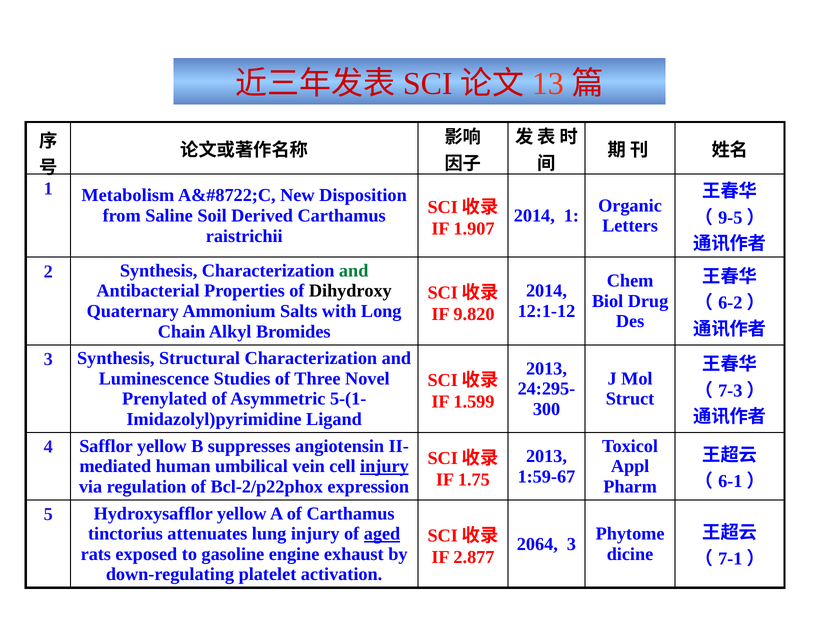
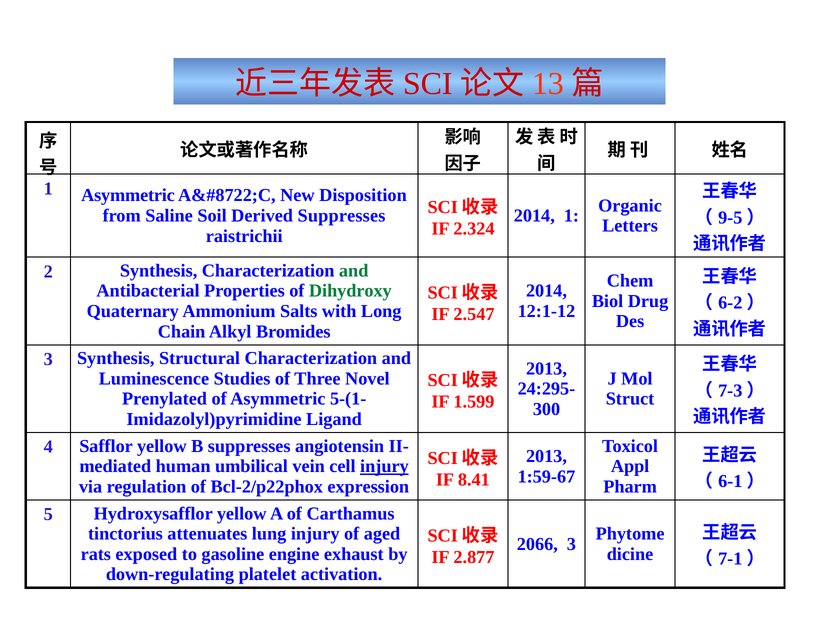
1 Metabolism: Metabolism -> Asymmetric
Derived Carthamus: Carthamus -> Suppresses
1.907: 1.907 -> 2.324
Dihydroxy colour: black -> green
9.820: 9.820 -> 2.547
1.75: 1.75 -> 8.41
aged underline: present -> none
2064: 2064 -> 2066
